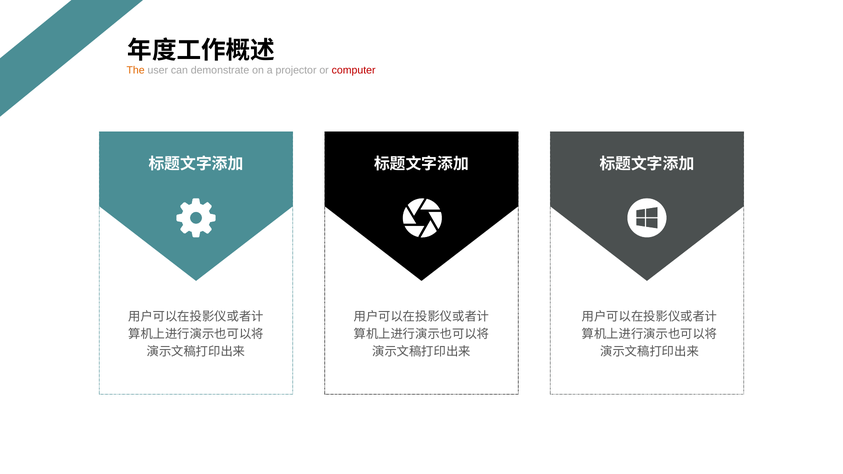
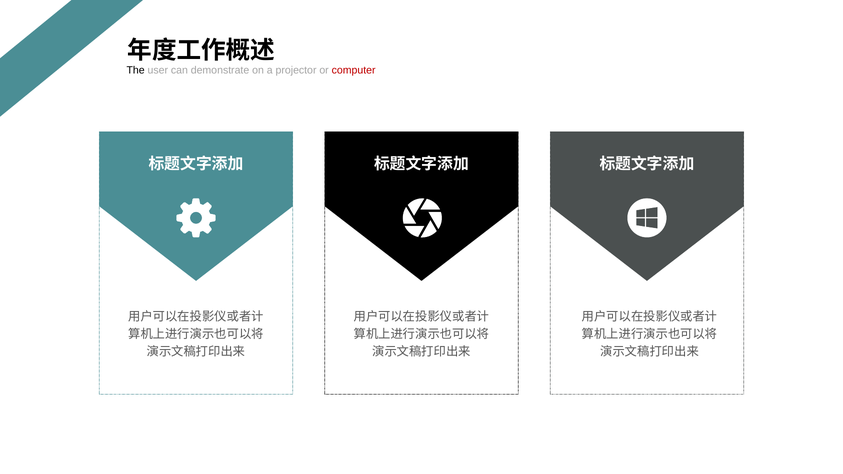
The colour: orange -> black
